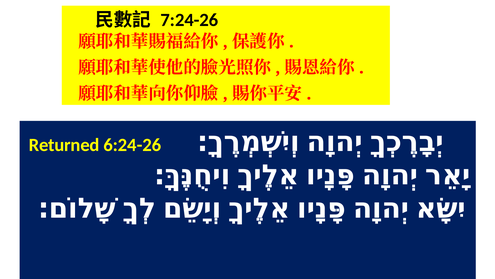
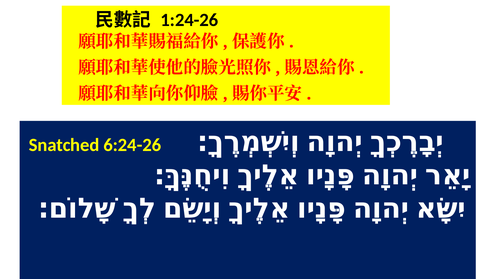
7:24-26: 7:24-26 -> 1:24-26
Returned: Returned -> Snatched
